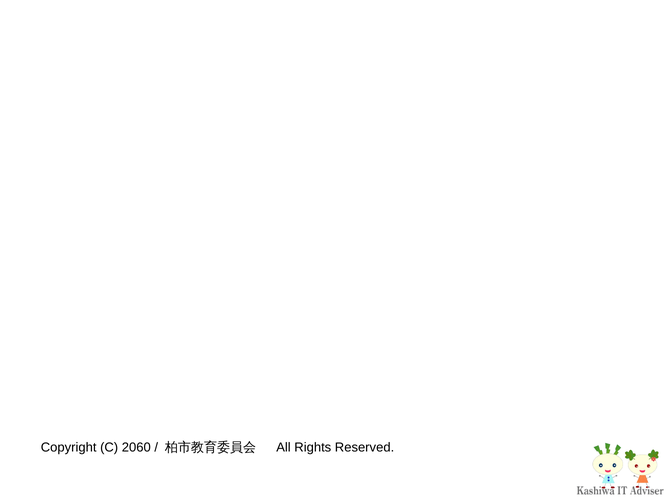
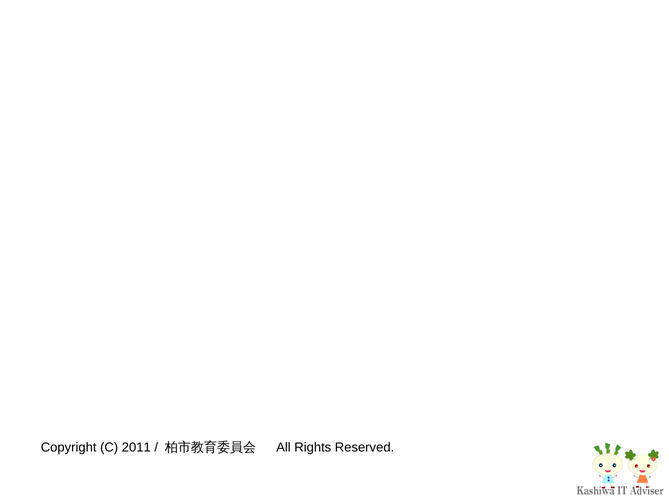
2060: 2060 -> 2011
